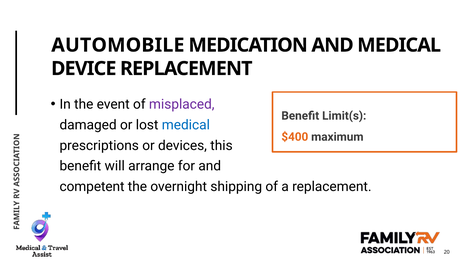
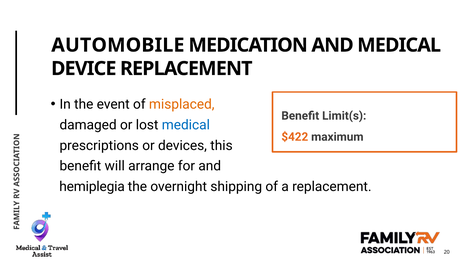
misplaced colour: purple -> orange
$400: $400 -> $422
competent: competent -> hemiplegia
